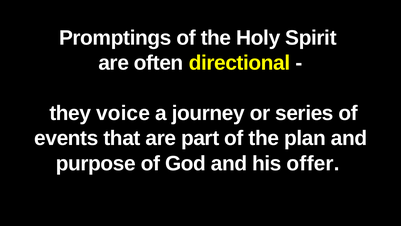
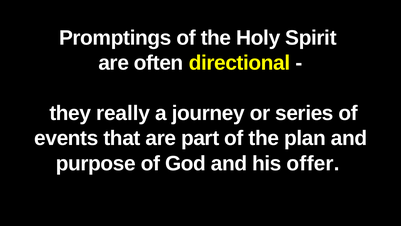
voice: voice -> really
